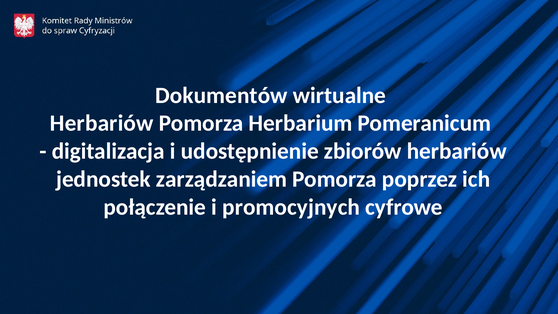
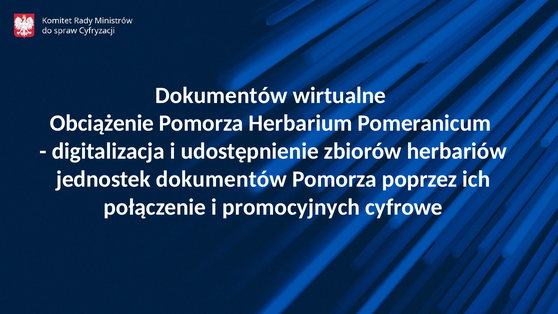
Herbariów at (102, 123): Herbariów -> Obciążenie
jednostek zarządzaniem: zarządzaniem -> dokumentów
